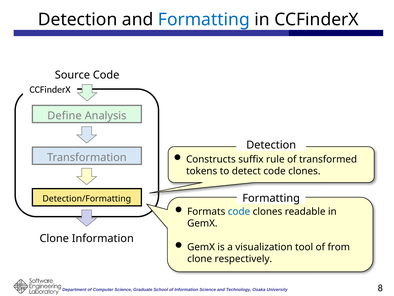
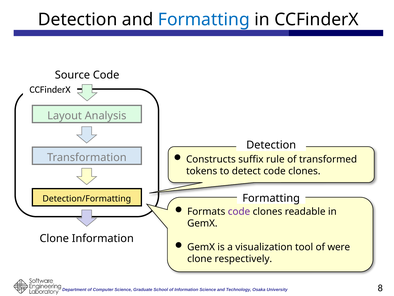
Define: Define -> Layout
code at (239, 211) colour: blue -> purple
from: from -> were
